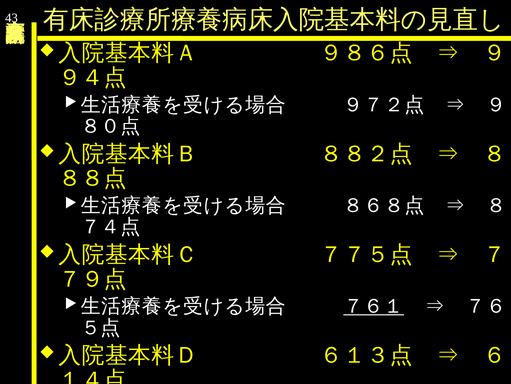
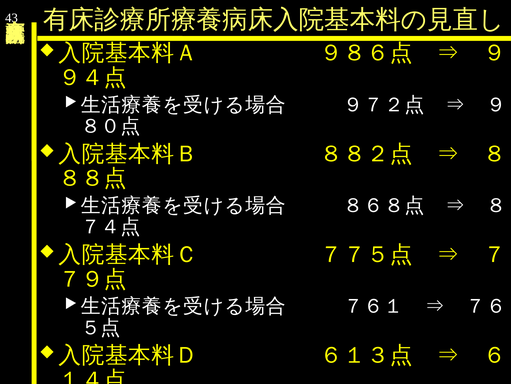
７６１ underline: present -> none
